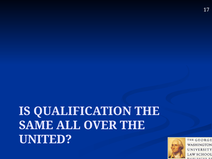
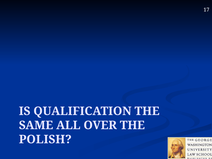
UNITED: UNITED -> POLISH
